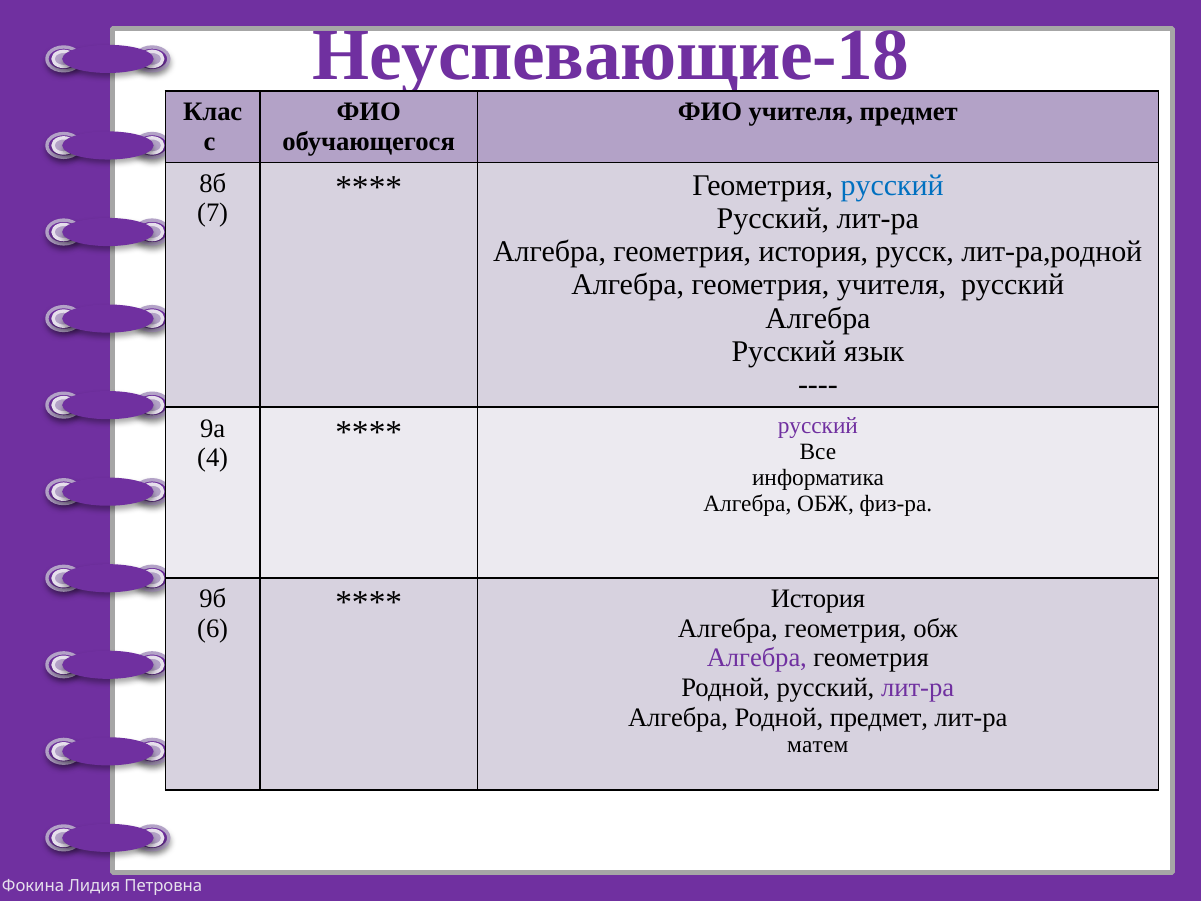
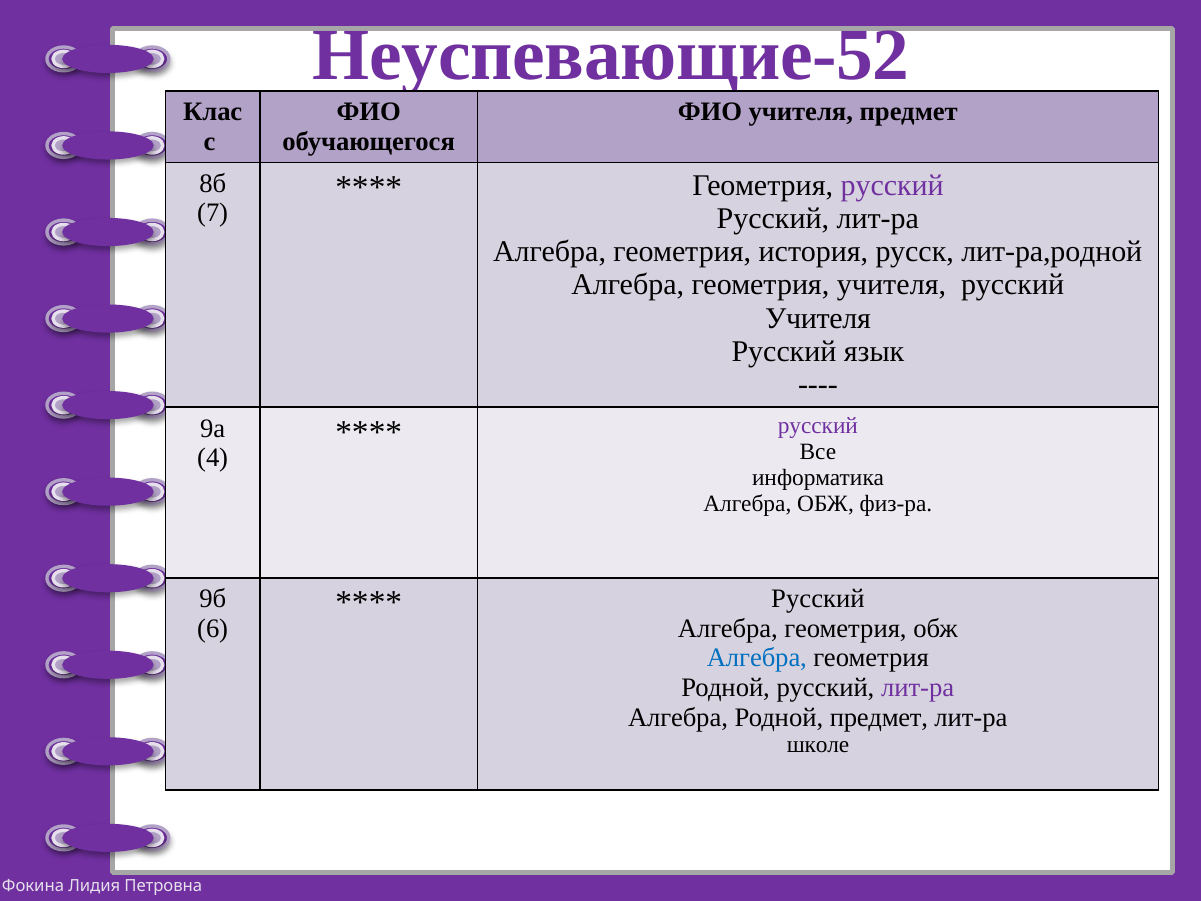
Неуспевающие-18: Неуспевающие-18 -> Неуспевающие-52
русский at (892, 185) colour: blue -> purple
Алгебра at (818, 318): Алгебра -> Учителя
История at (818, 599): История -> Русский
Алгебра at (757, 658) colour: purple -> blue
матем: матем -> школе
